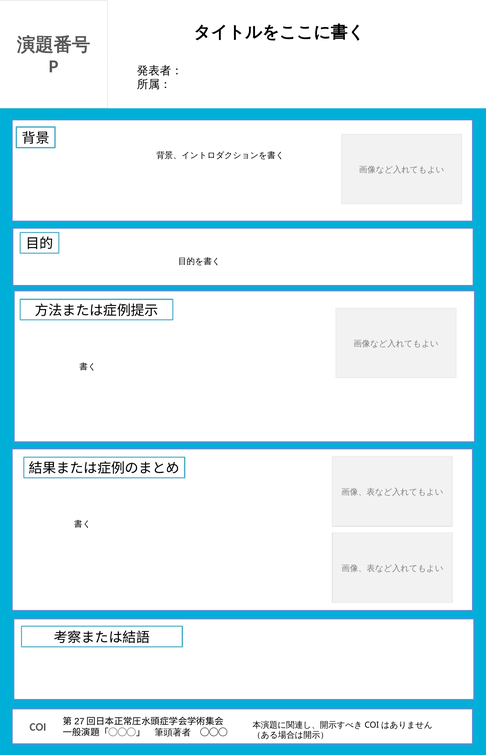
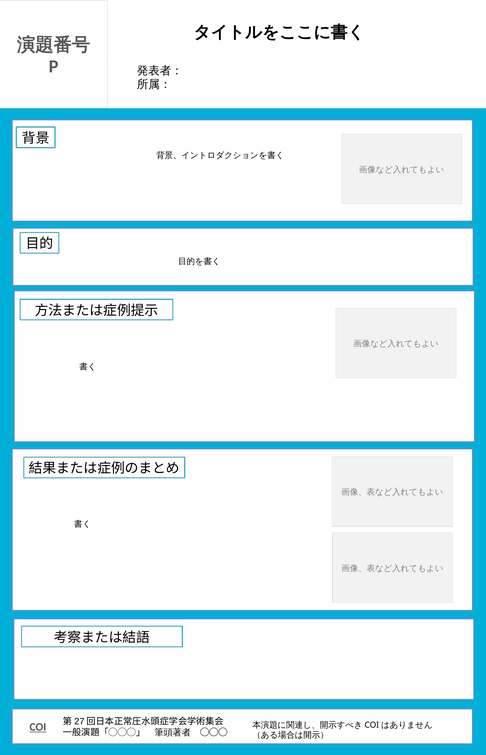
COI at (38, 728) underline: none -> present
